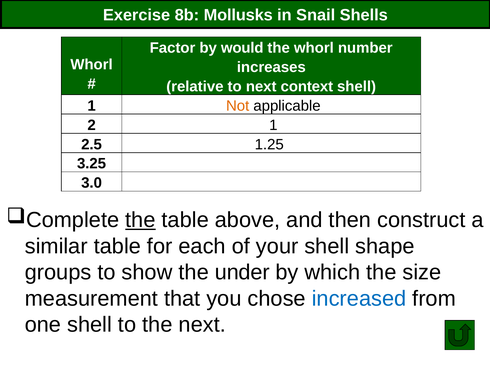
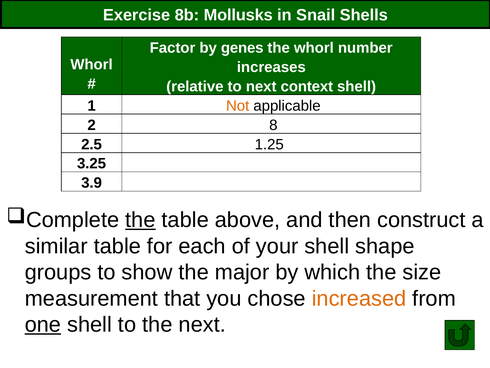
would: would -> genes
2 1: 1 -> 8
3.0: 3.0 -> 3.9
under: under -> major
increased colour: blue -> orange
one underline: none -> present
